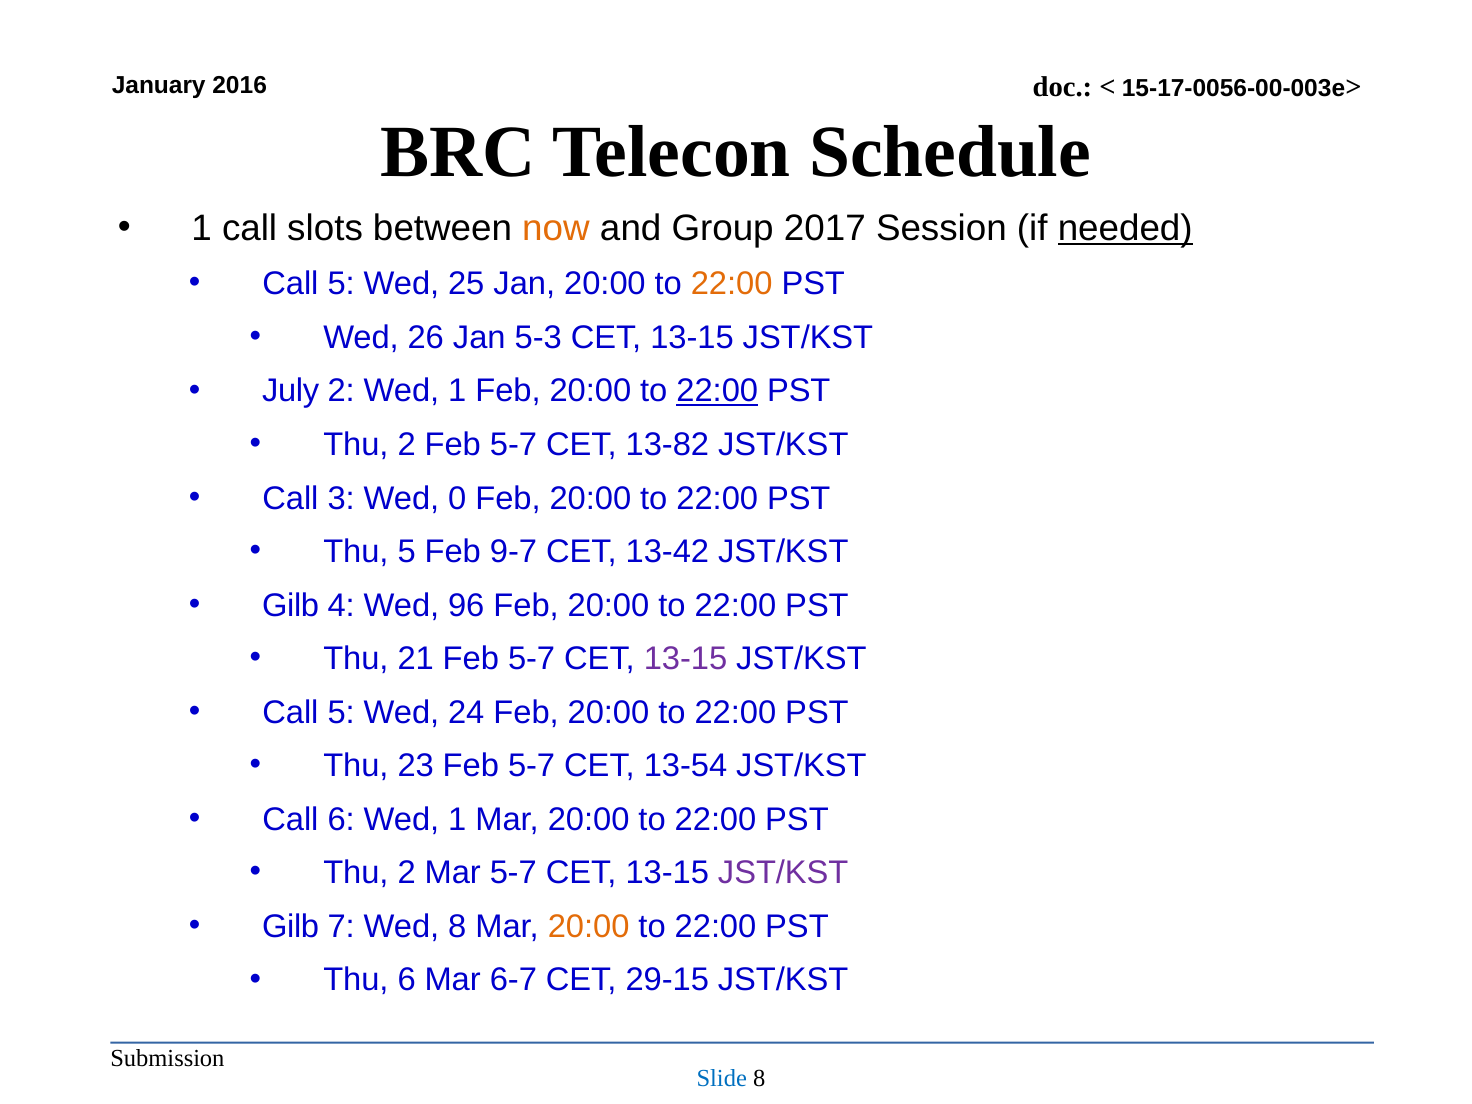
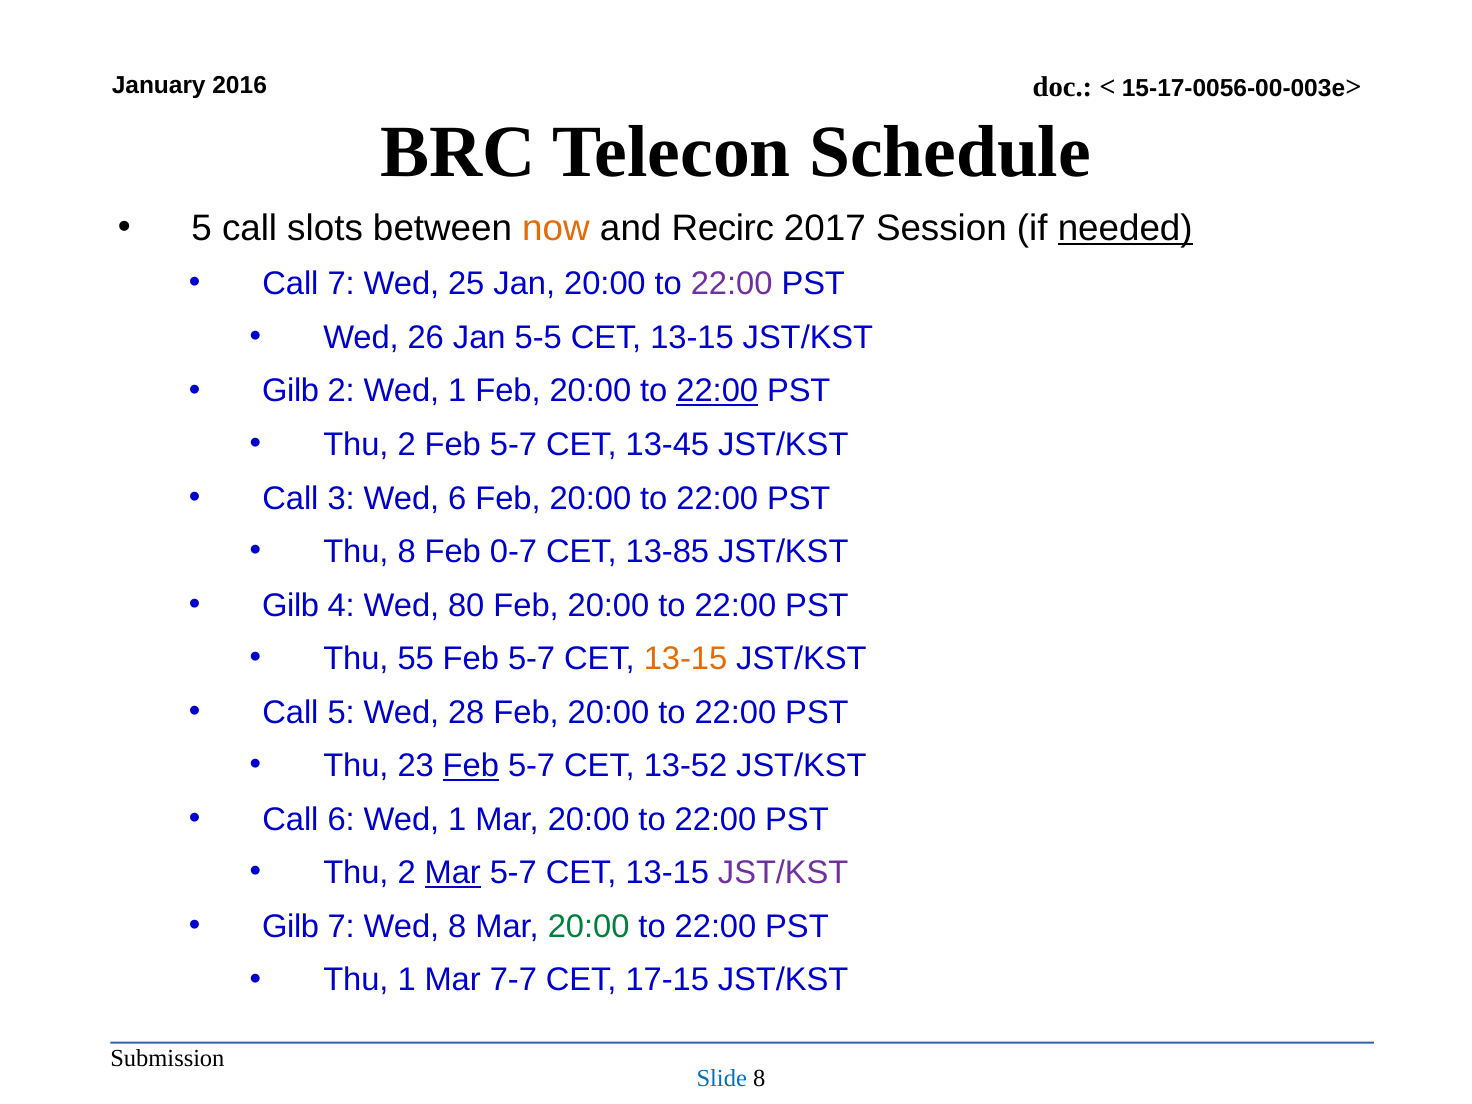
1 at (202, 228): 1 -> 5
Group: Group -> Recirc
5 at (341, 284): 5 -> 7
22:00 at (732, 284) colour: orange -> purple
5-3: 5-3 -> 5-5
July at (291, 391): July -> Gilb
13-82: 13-82 -> 13-45
Wed 0: 0 -> 6
Thu 5: 5 -> 8
9-7: 9-7 -> 0-7
13-42: 13-42 -> 13-85
96: 96 -> 80
21: 21 -> 55
13-15 at (685, 659) colour: purple -> orange
24: 24 -> 28
Feb at (471, 766) underline: none -> present
13-54: 13-54 -> 13-52
Mar at (453, 873) underline: none -> present
20:00 at (589, 927) colour: orange -> green
Thu 6: 6 -> 1
6-7: 6-7 -> 7-7
29-15: 29-15 -> 17-15
